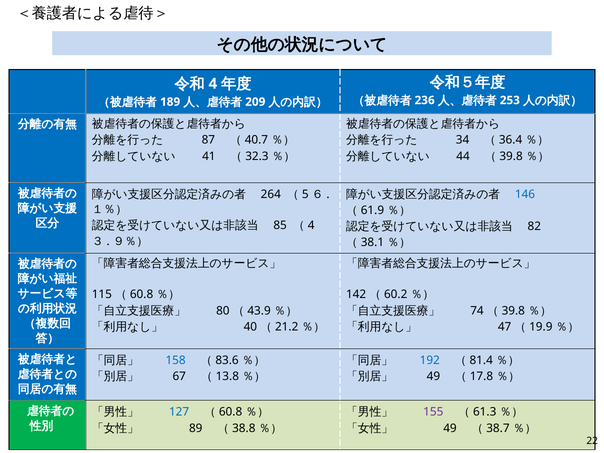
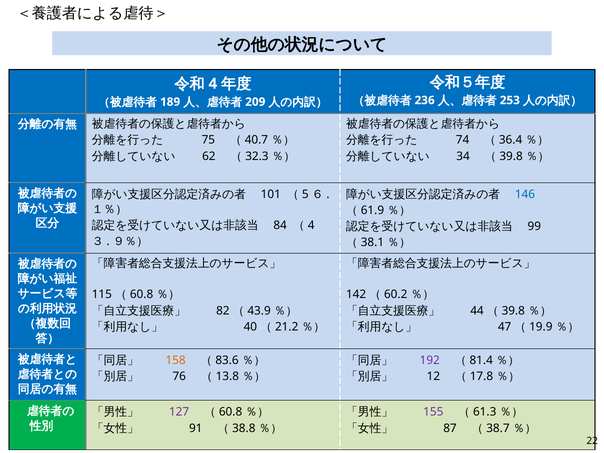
87: 87 -> 75
34: 34 -> 74
41: 41 -> 62
44: 44 -> 34
264: 264 -> 101
85: 85 -> 84
82: 82 -> 99
80: 80 -> 82
74: 74 -> 44
158 colour: blue -> orange
192 colour: blue -> purple
67: 67 -> 76
49 at (433, 376): 49 -> 12
127 colour: blue -> purple
89: 89 -> 91
49 at (450, 428): 49 -> 87
